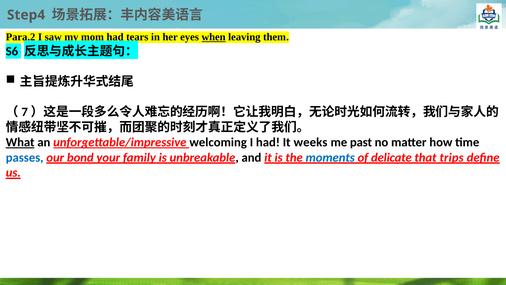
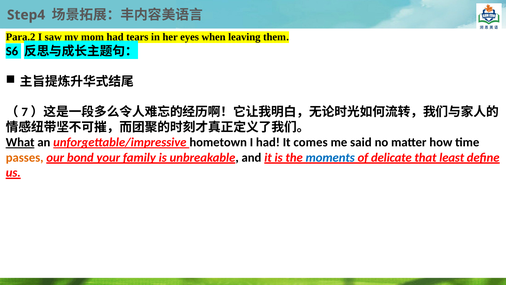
when underline: present -> none
welcoming: welcoming -> hometown
weeks: weeks -> comes
past: past -> said
passes colour: blue -> orange
trips: trips -> least
